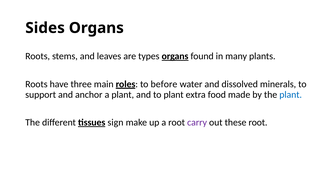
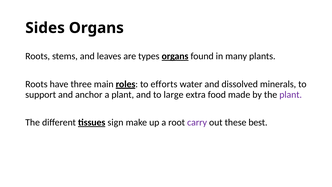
before: before -> efforts
to plant: plant -> large
plant at (291, 94) colour: blue -> purple
these root: root -> best
